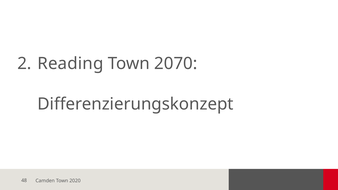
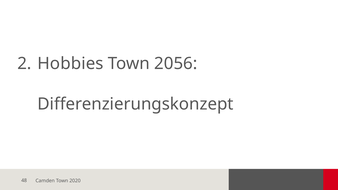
Reading: Reading -> Hobbies
2070: 2070 -> 2056
